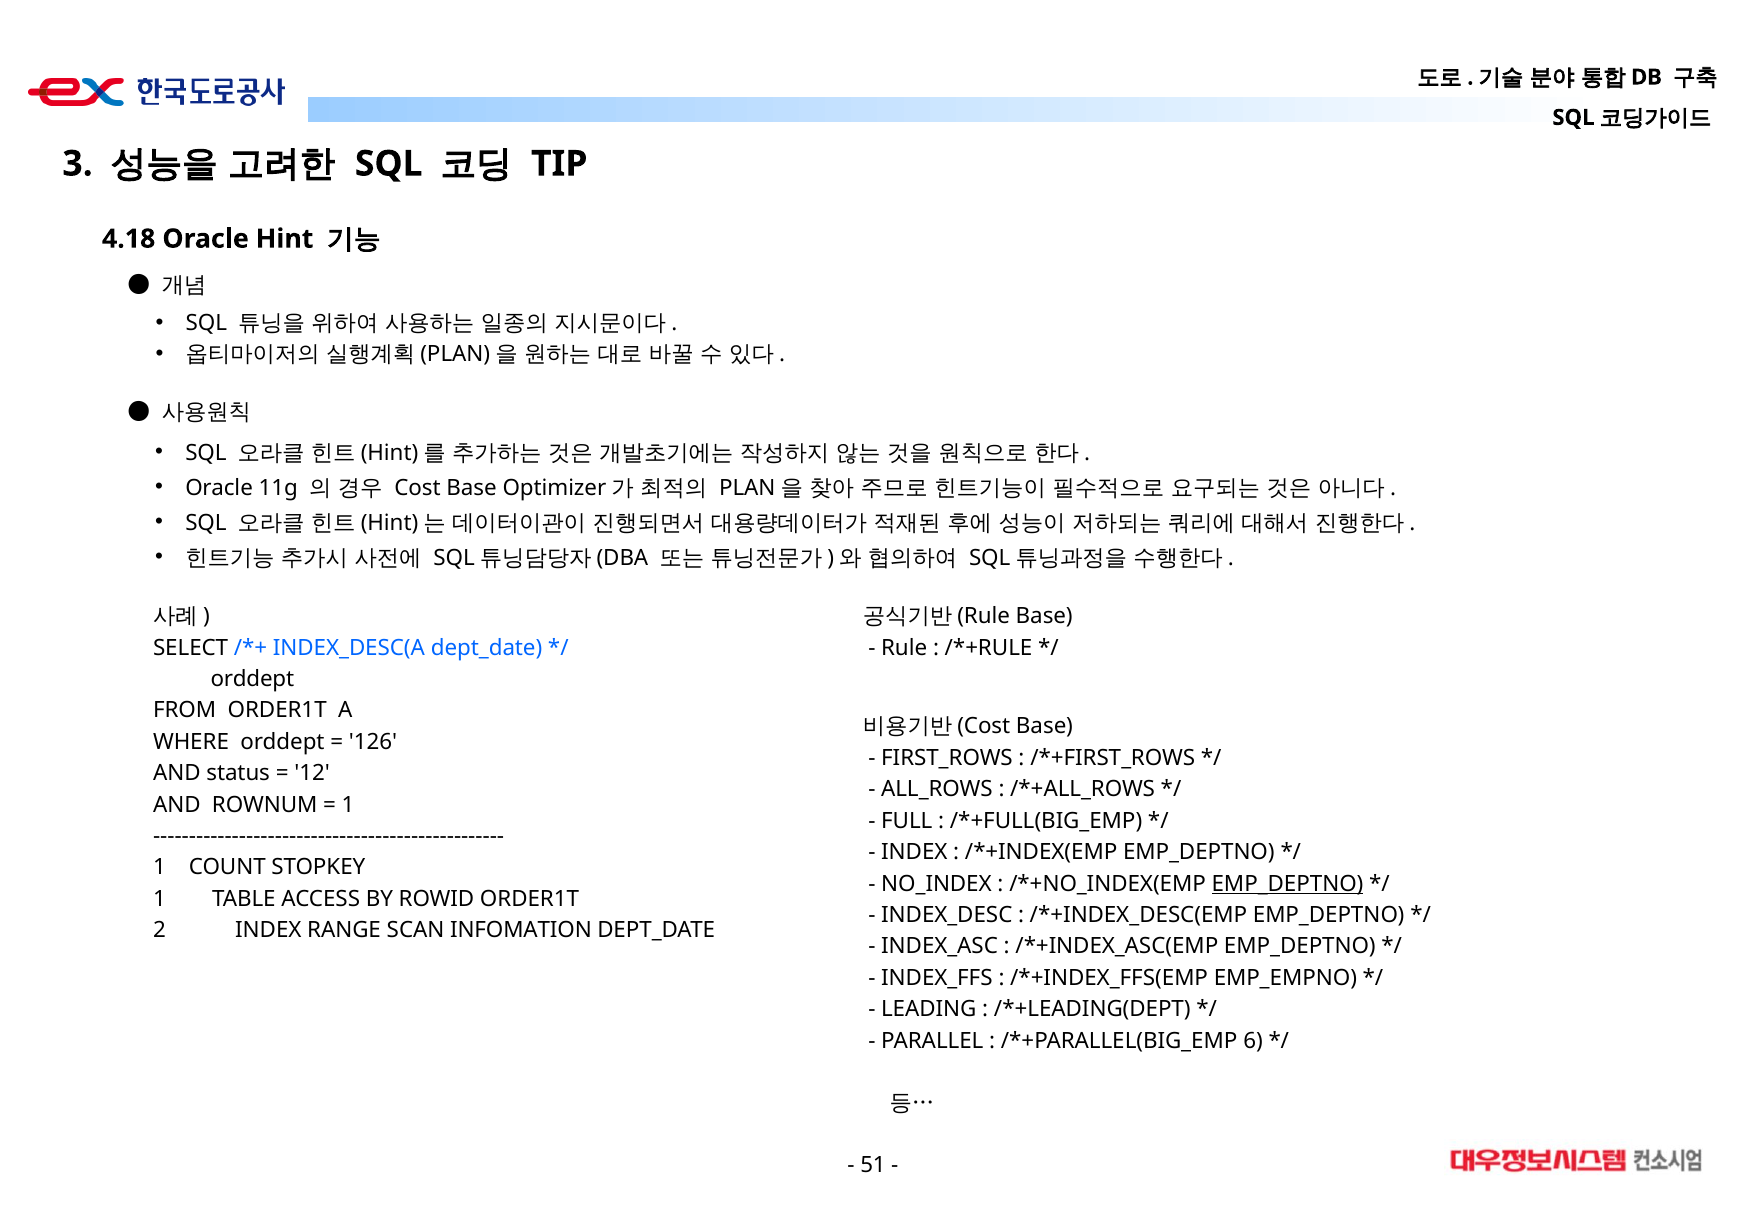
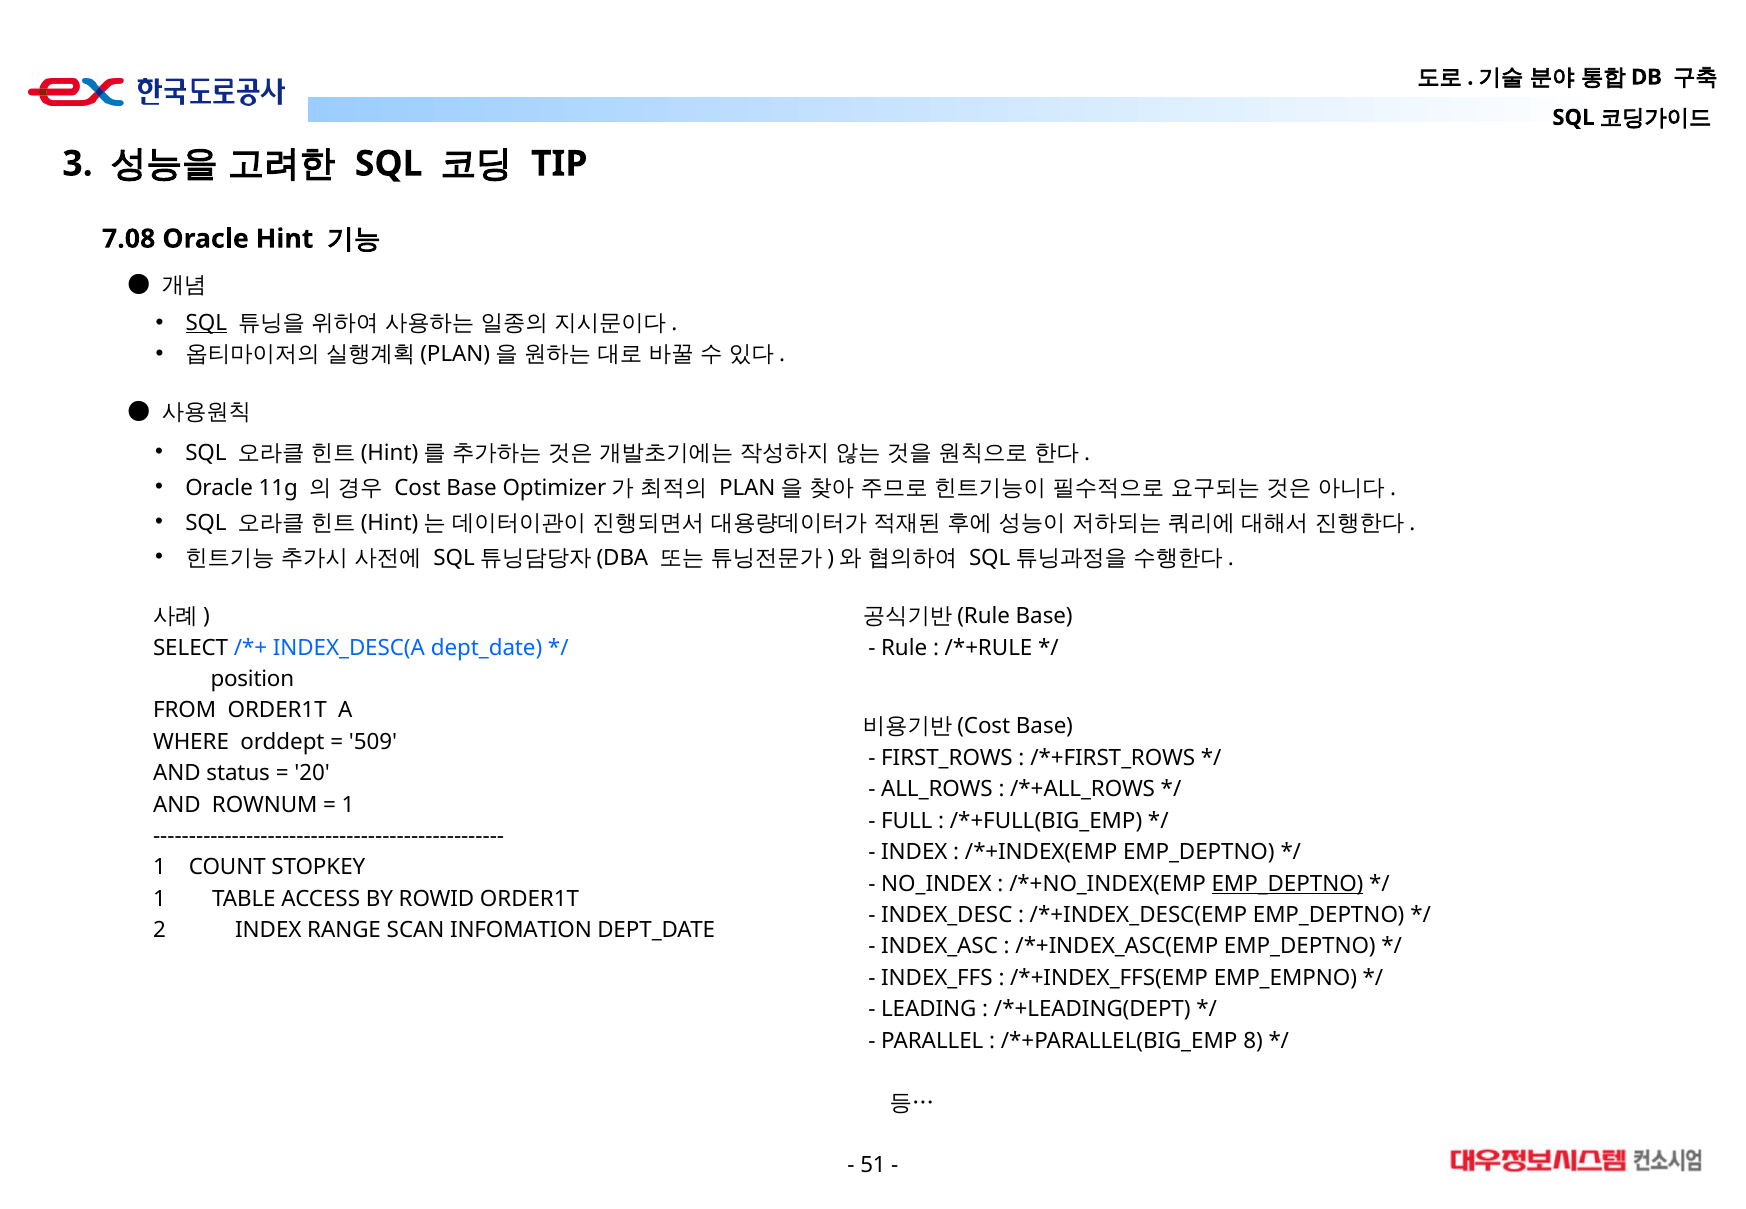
4.18: 4.18 -> 7.08
SQL at (206, 323) underline: none -> present
orddept at (252, 679): orddept -> position
126: 126 -> 509
12: 12 -> 20
6: 6 -> 8
